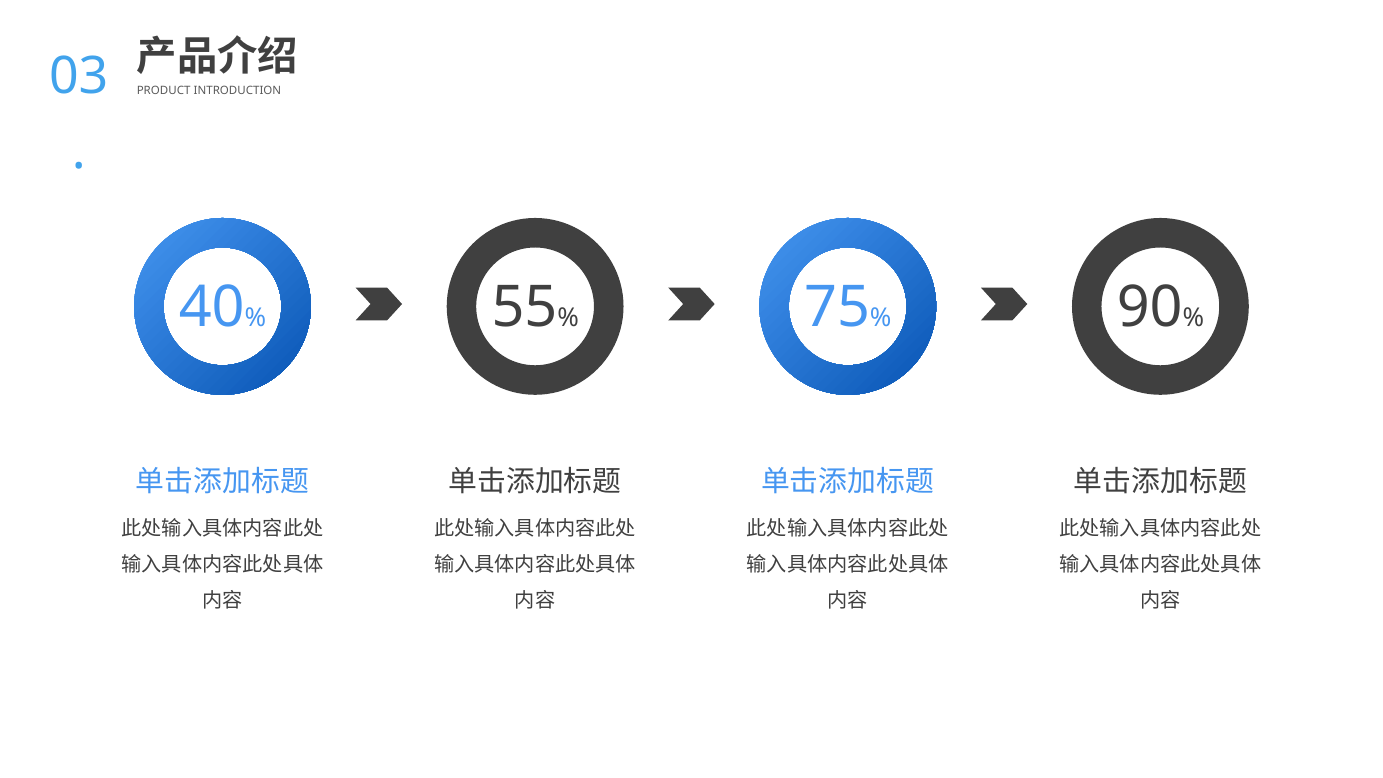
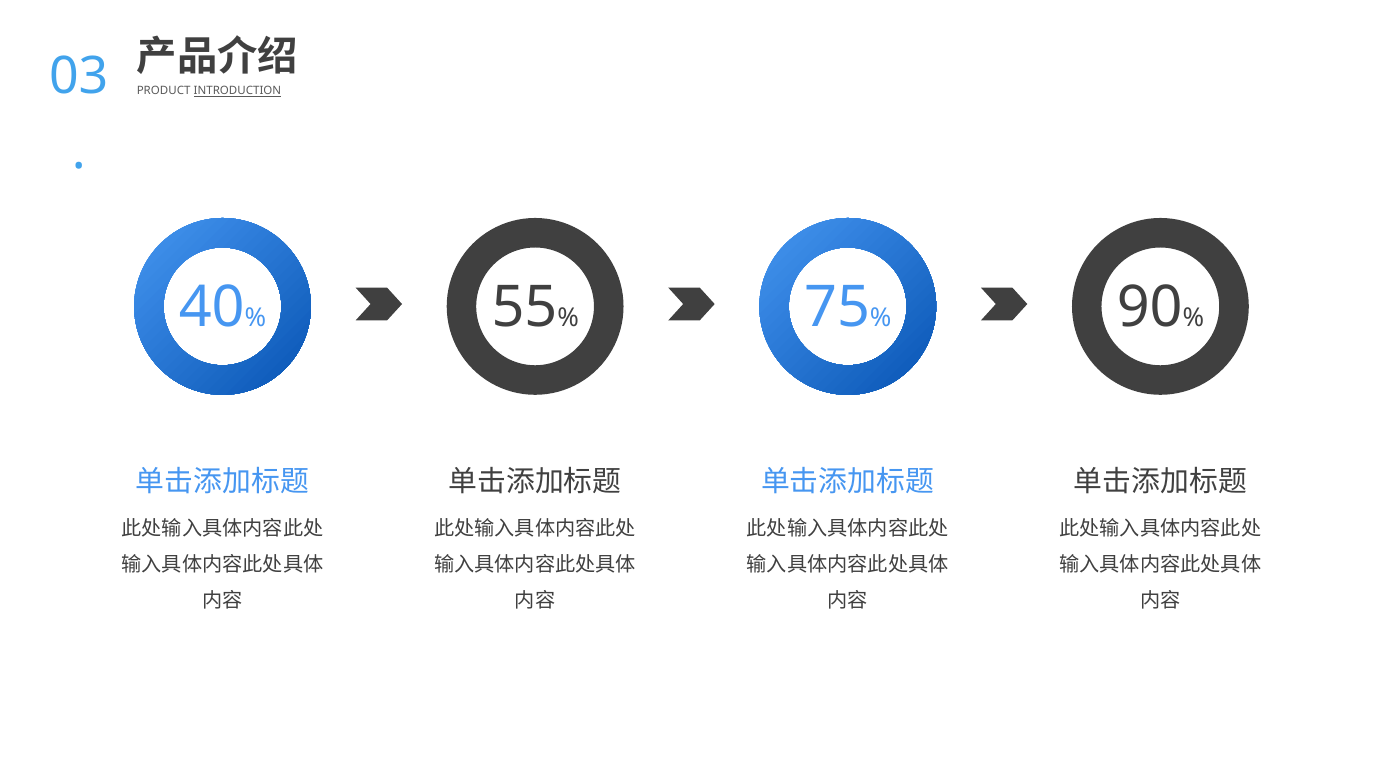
INTRODUCTION underline: none -> present
